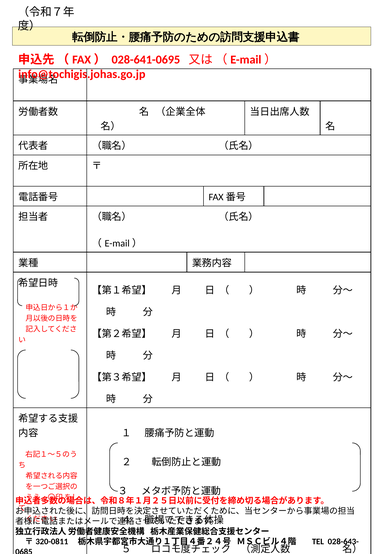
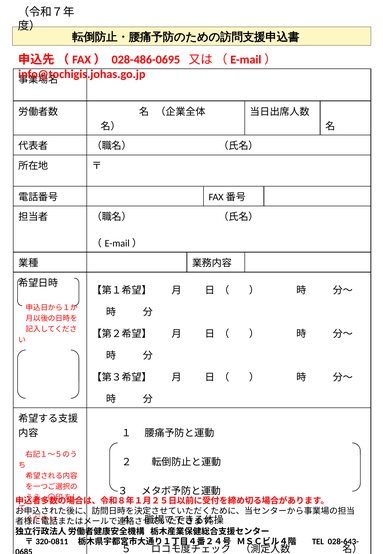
028-641-0695: 028-641-0695 -> 028-486-0695
